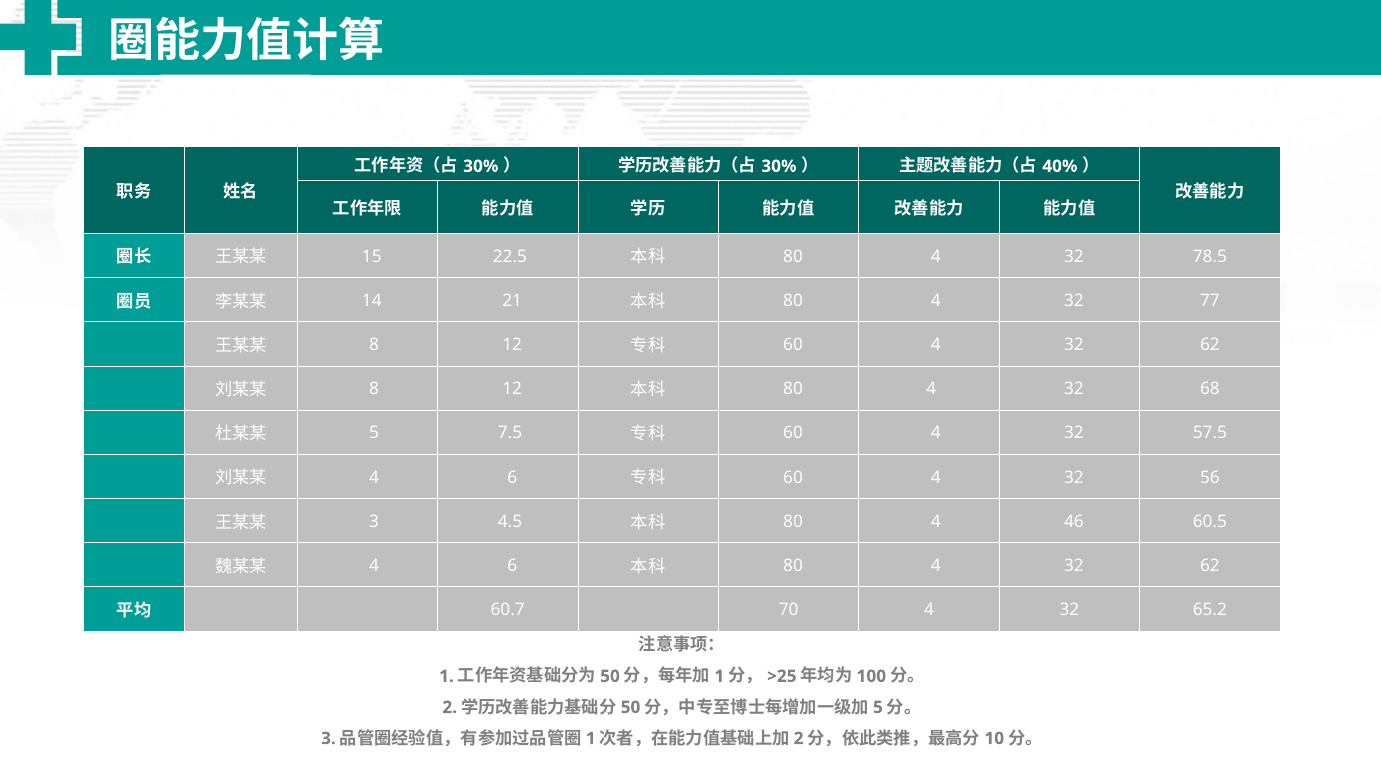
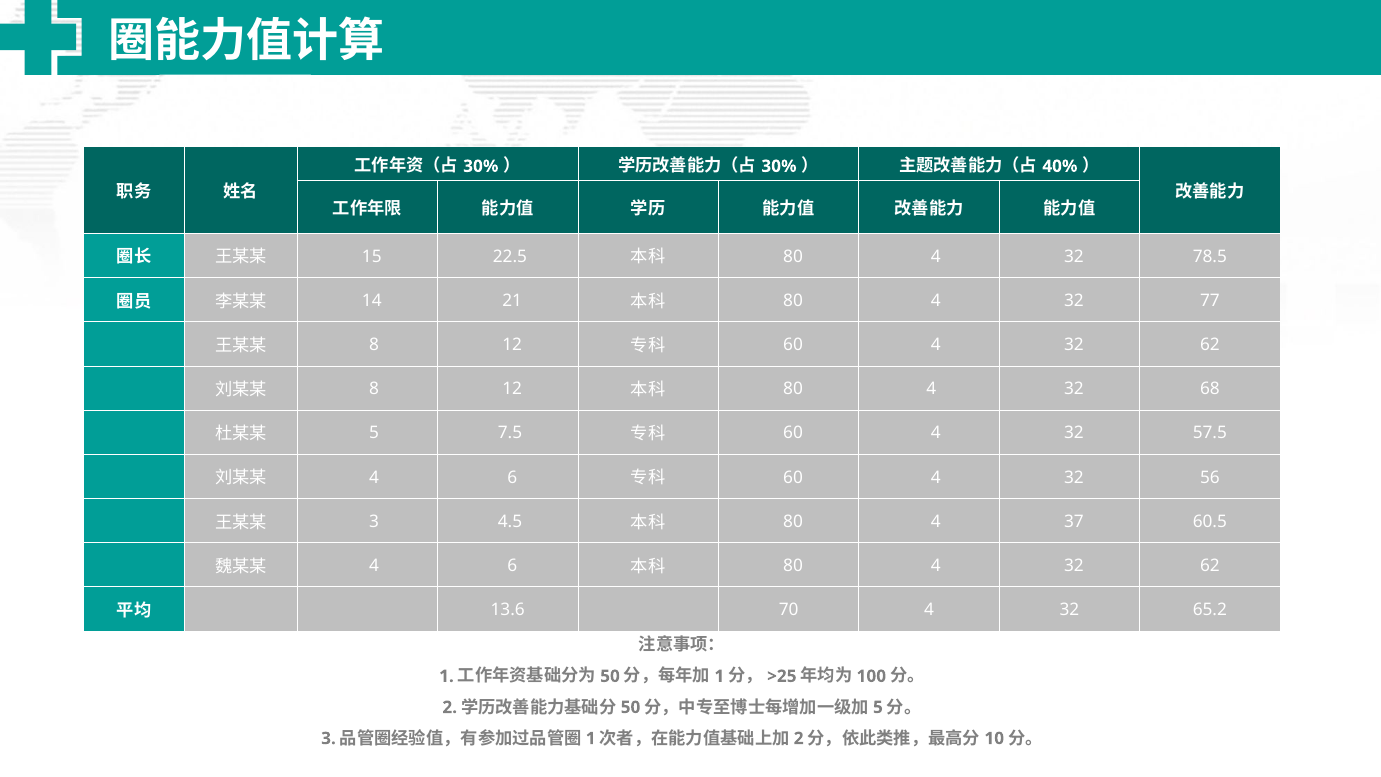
46: 46 -> 37
60.7: 60.7 -> 13.6
